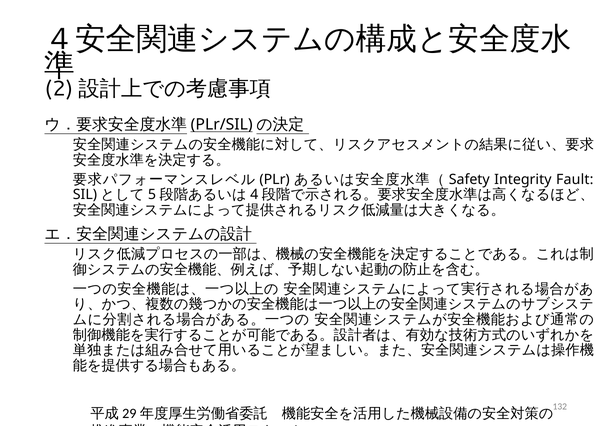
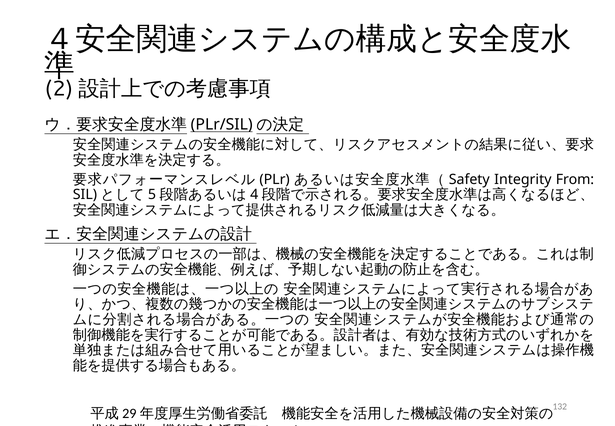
Fault: Fault -> From
